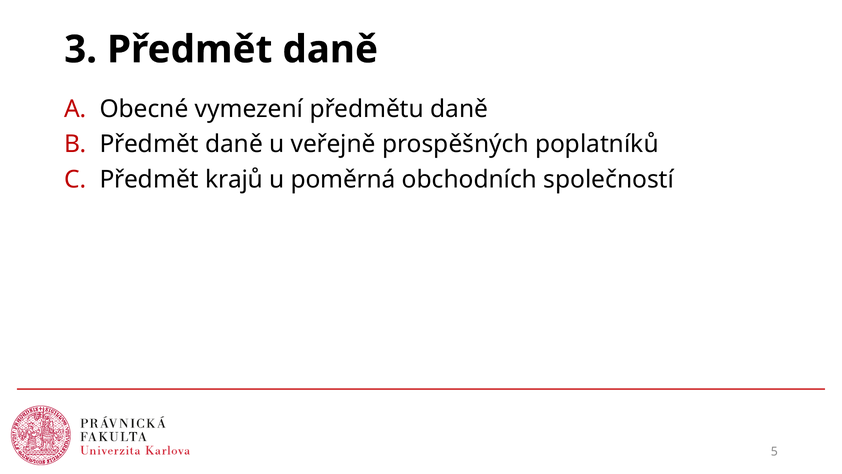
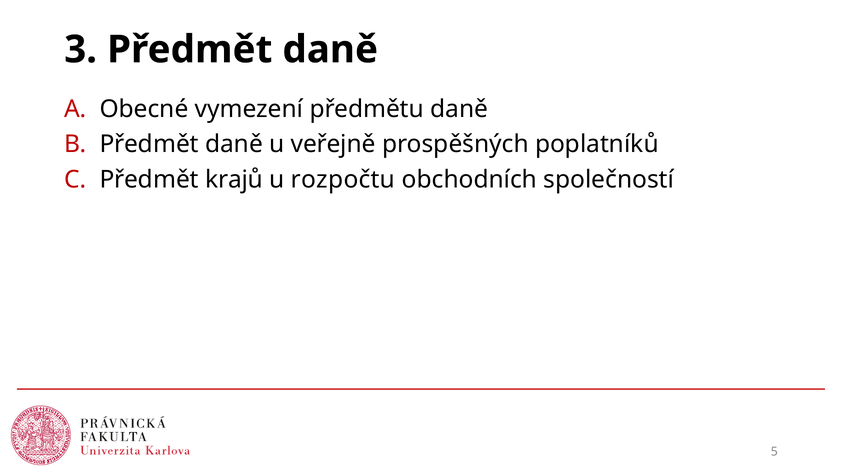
poměrná: poměrná -> rozpočtu
